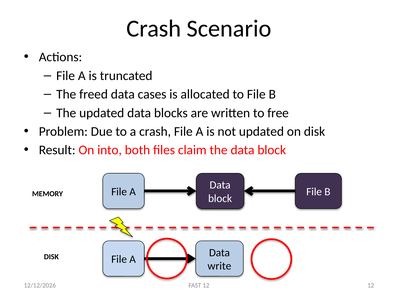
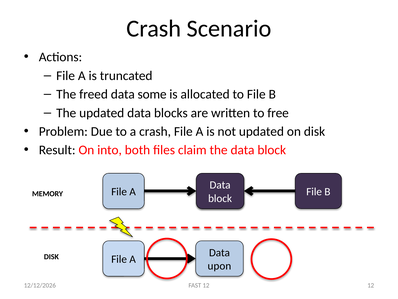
cases: cases -> some
write: write -> upon
